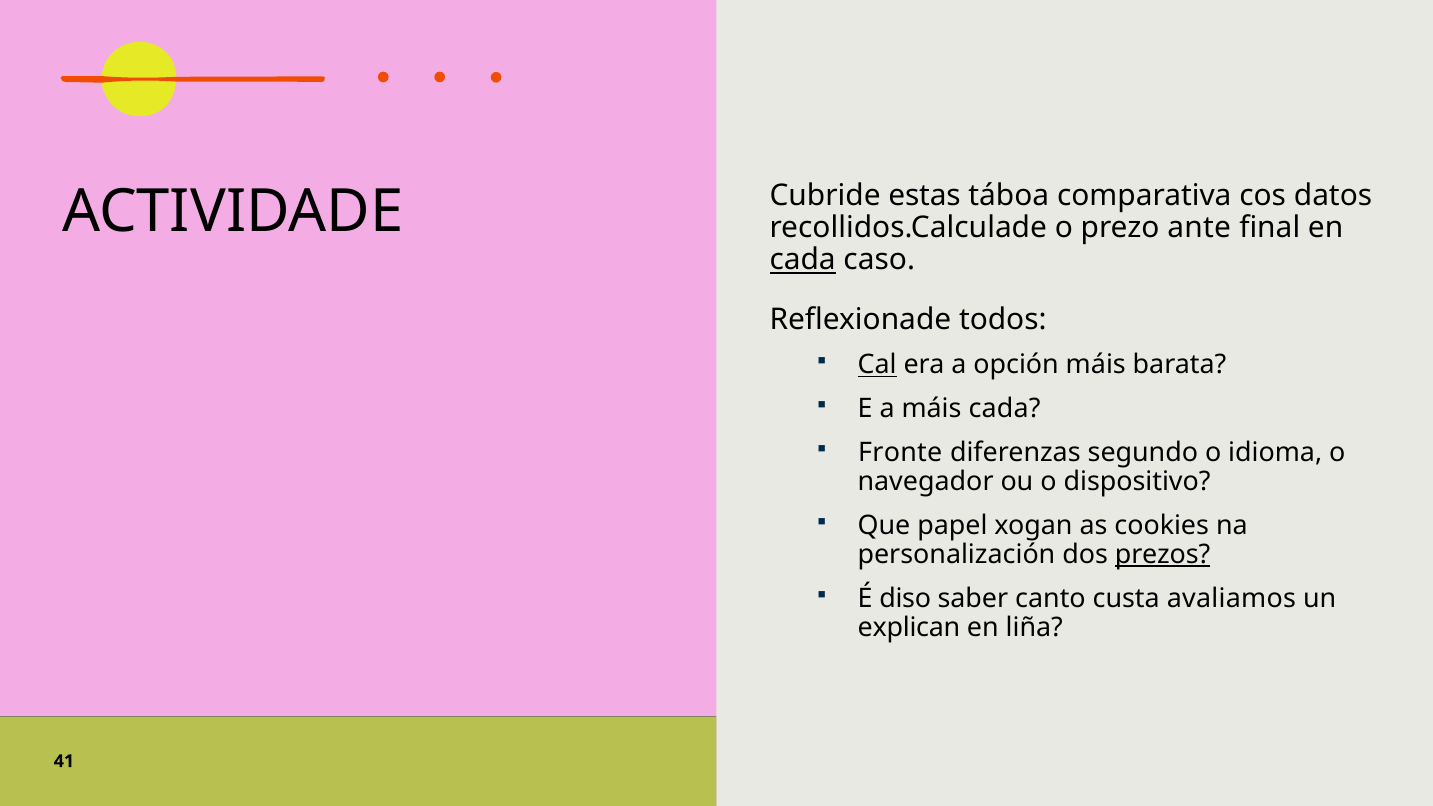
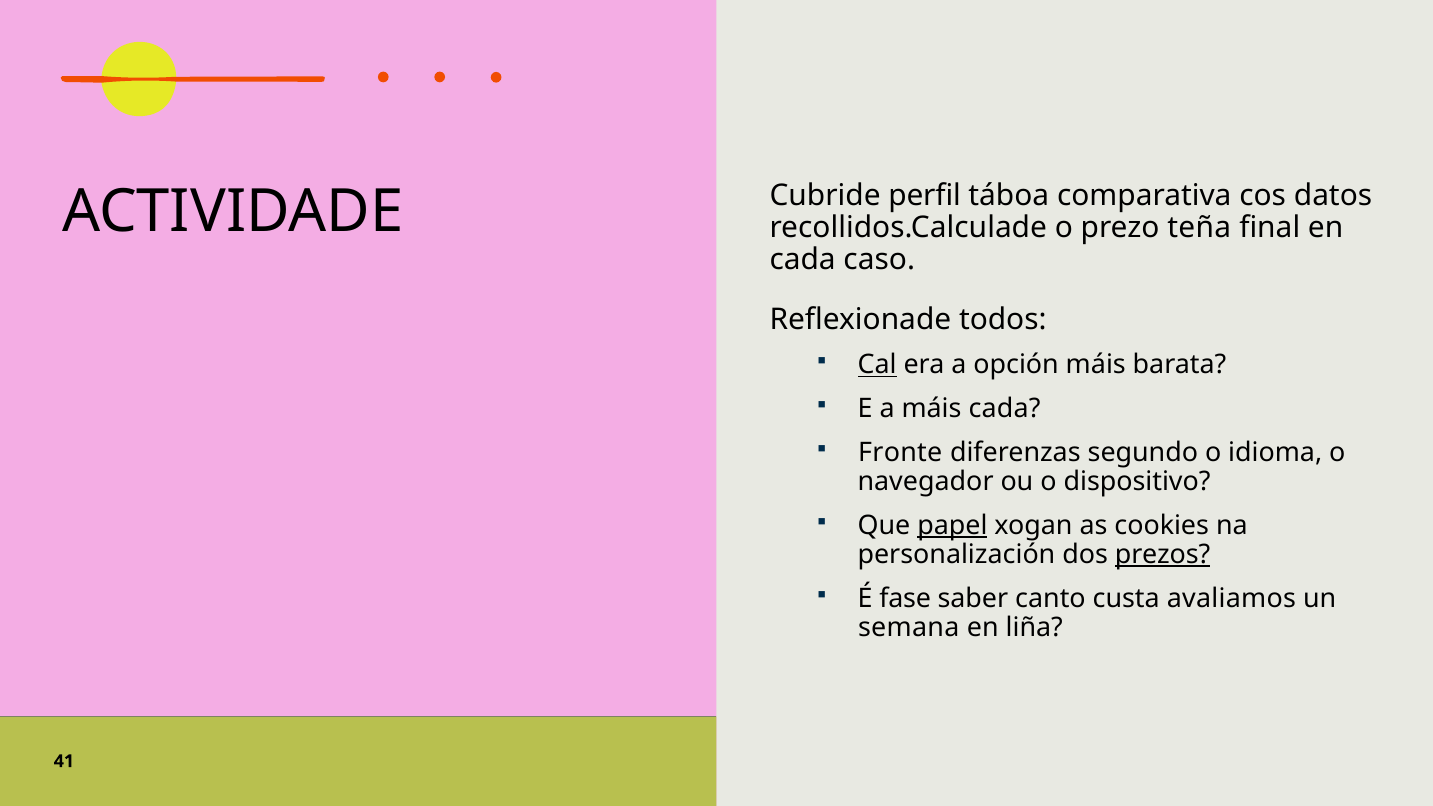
estas: estas -> perfil
ante: ante -> teña
cada at (803, 260) underline: present -> none
papel underline: none -> present
diso: diso -> fase
explican: explican -> semana
